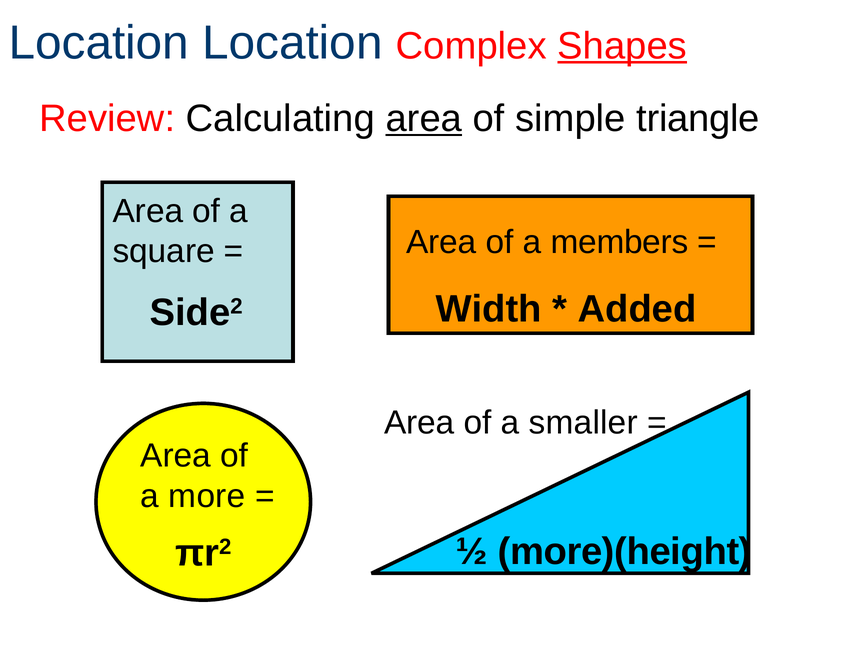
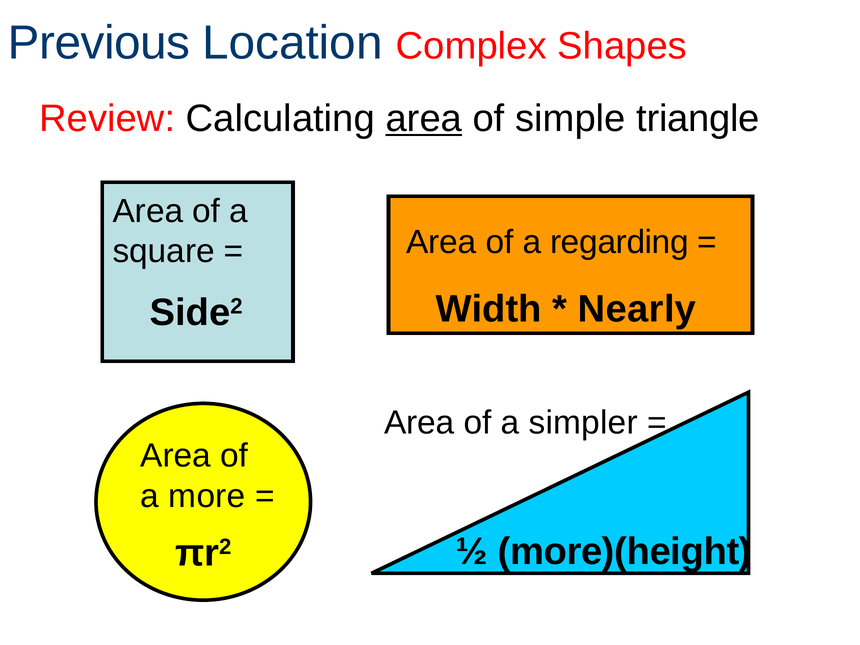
Location at (99, 43): Location -> Previous
Shapes underline: present -> none
members: members -> regarding
Added: Added -> Nearly
smaller: smaller -> simpler
